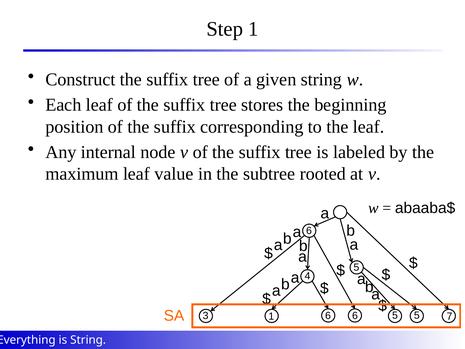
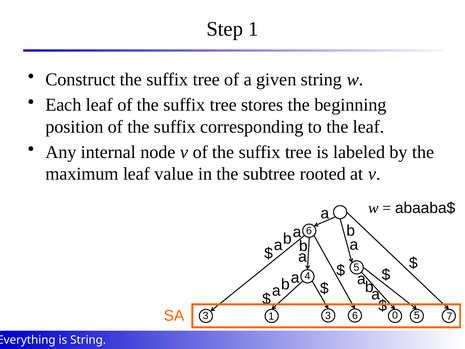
3 6: 6 -> 3
1 5: 5 -> 0
